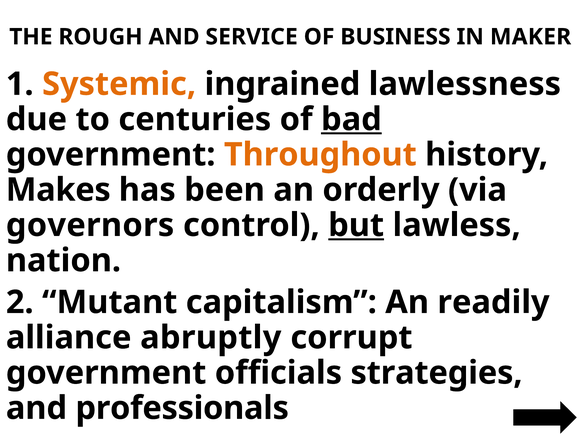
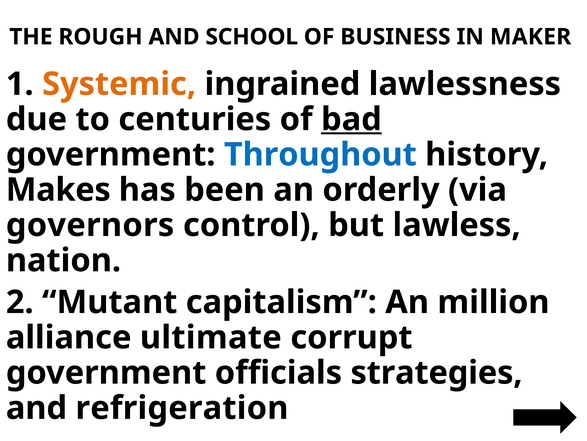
SERVICE: SERVICE -> SCHOOL
Throughout colour: orange -> blue
but underline: present -> none
readily: readily -> million
abruptly: abruptly -> ultimate
professionals: professionals -> refrigeration
